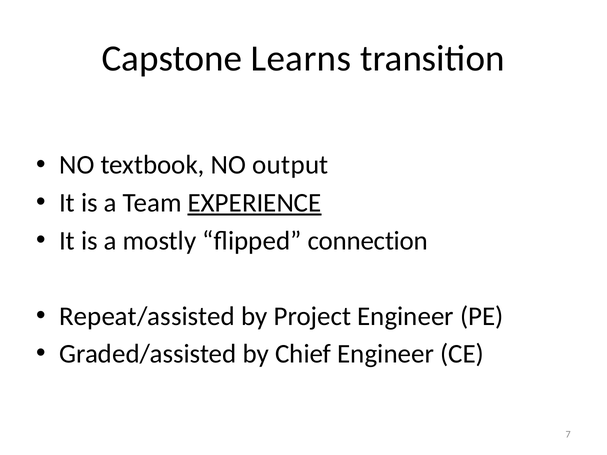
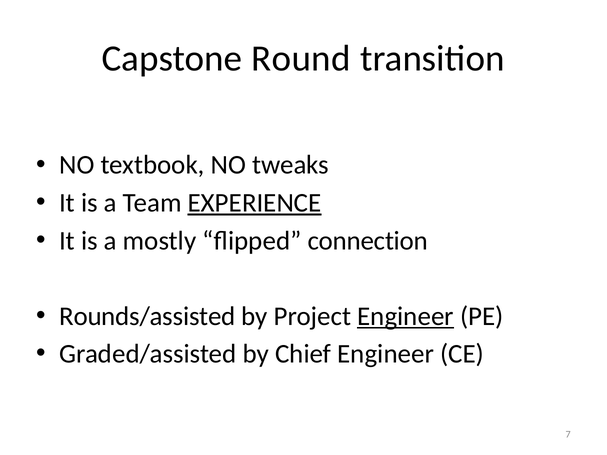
Learns: Learns -> Round
output: output -> tweaks
Repeat/assisted: Repeat/assisted -> Rounds/assisted
Engineer at (406, 316) underline: none -> present
